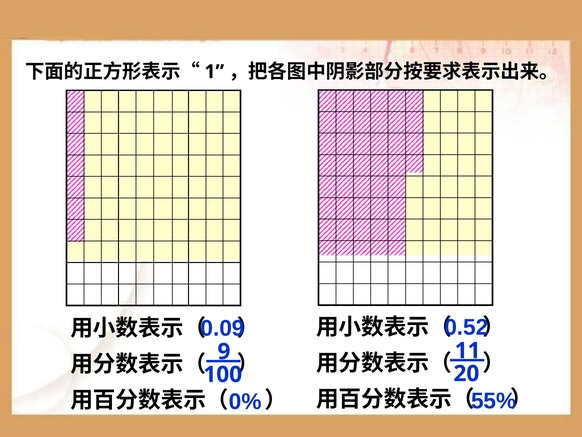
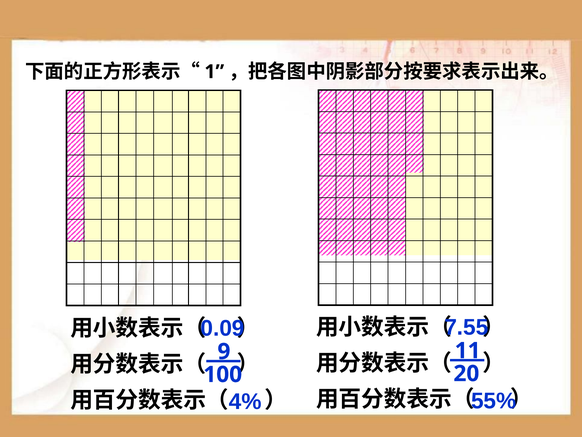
0.52: 0.52 -> 7.55
0%: 0% -> 4%
